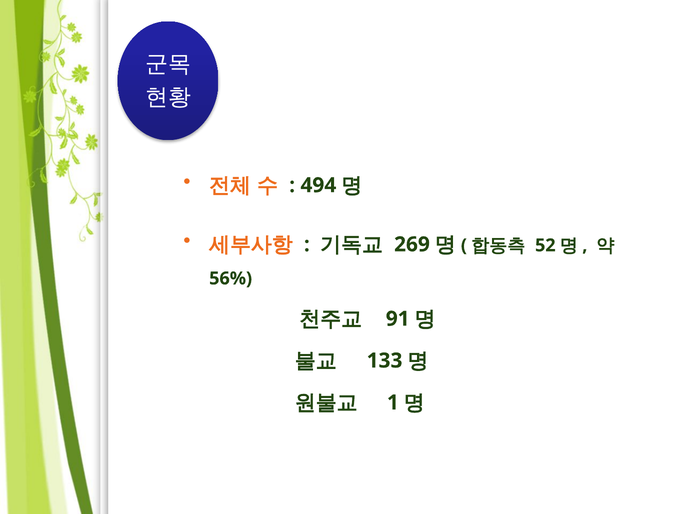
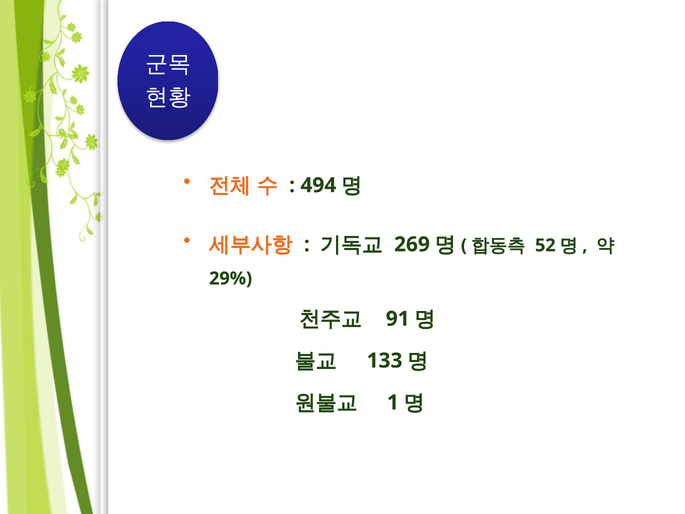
56%: 56% -> 29%
